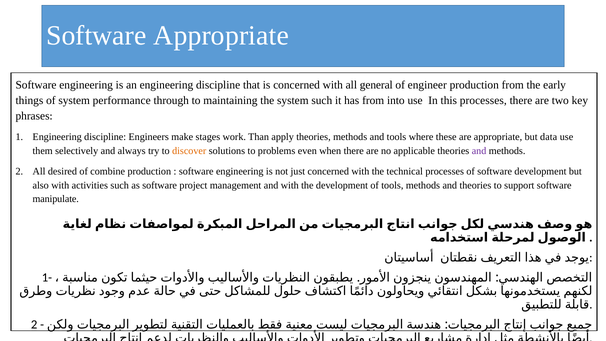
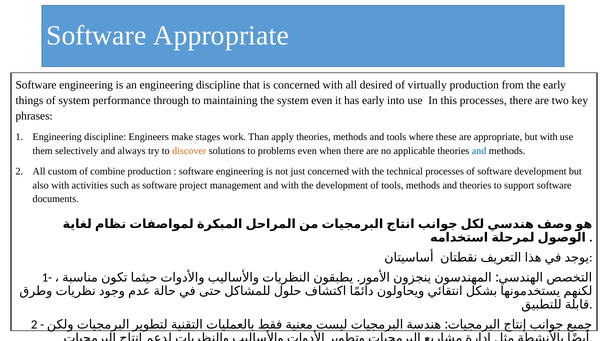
general: general -> desired
engineer: engineer -> virtually
system such: such -> even
has from: from -> early
but data: data -> with
and at (479, 151) colour: purple -> blue
desired: desired -> custom
manipulate: manipulate -> documents
